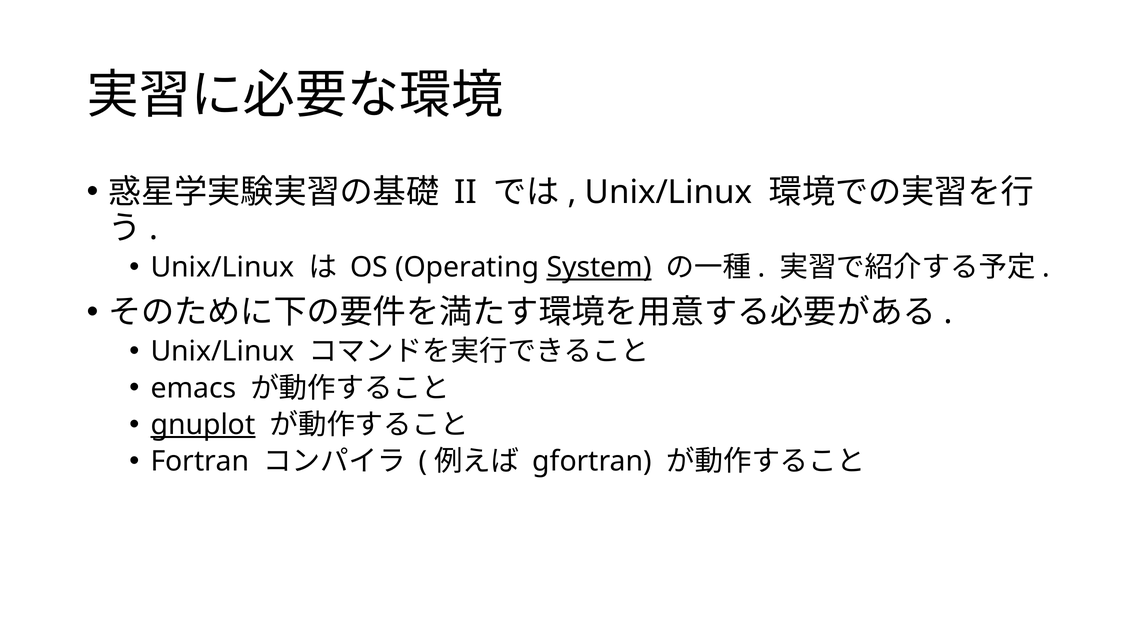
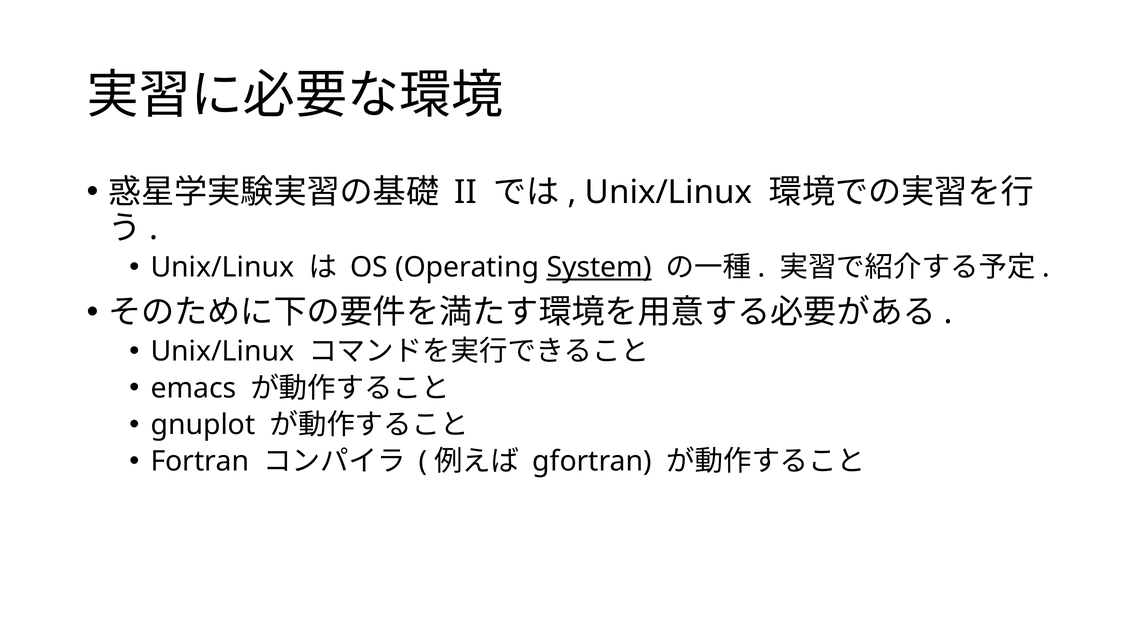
gnuplot underline: present -> none
